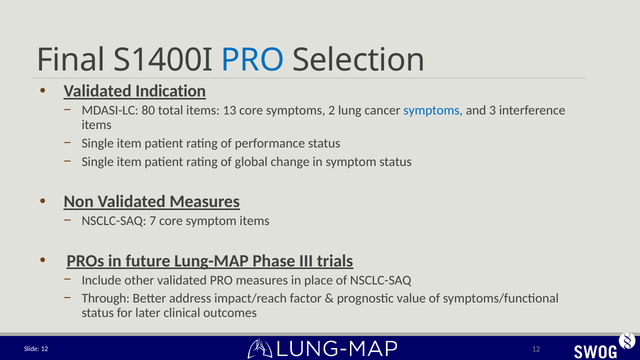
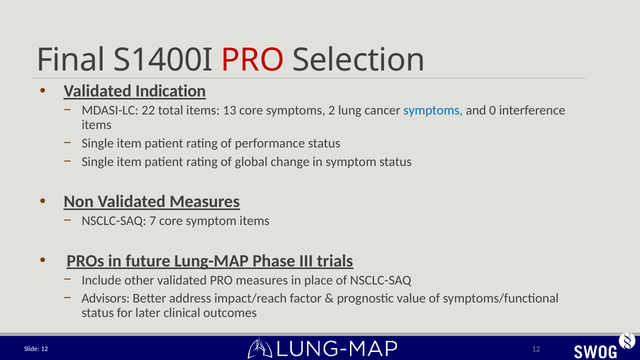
PRO at (253, 60) colour: blue -> red
80: 80 -> 22
3: 3 -> 0
Through: Through -> Advisors
